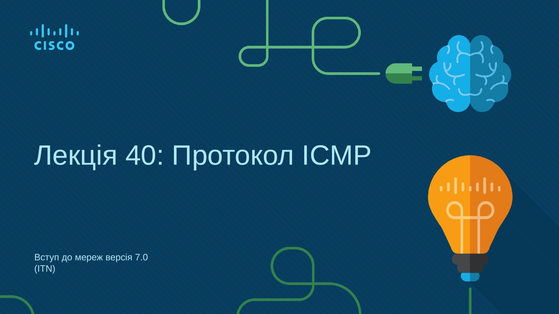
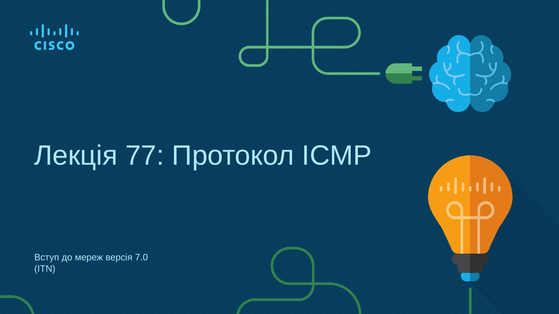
40: 40 -> 77
